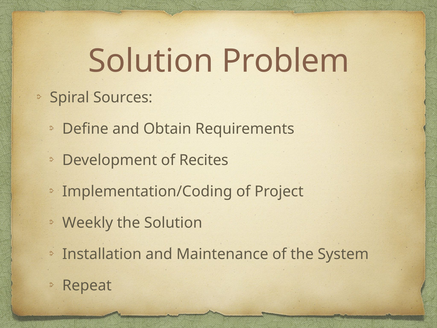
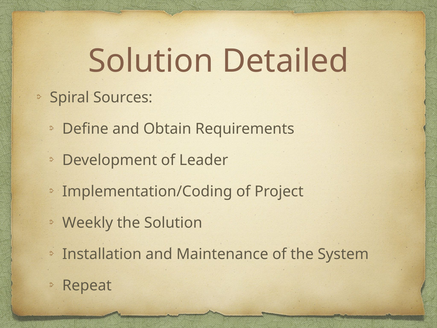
Problem: Problem -> Detailed
Recites: Recites -> Leader
